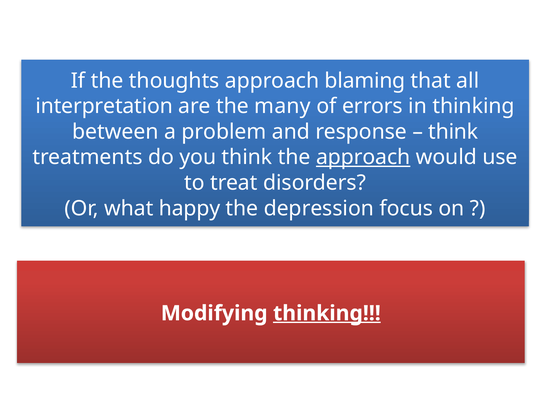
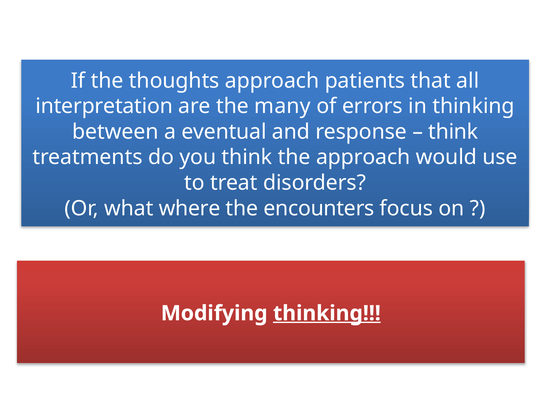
blaming: blaming -> patients
problem: problem -> eventual
approach at (363, 157) underline: present -> none
happy: happy -> where
depression: depression -> encounters
